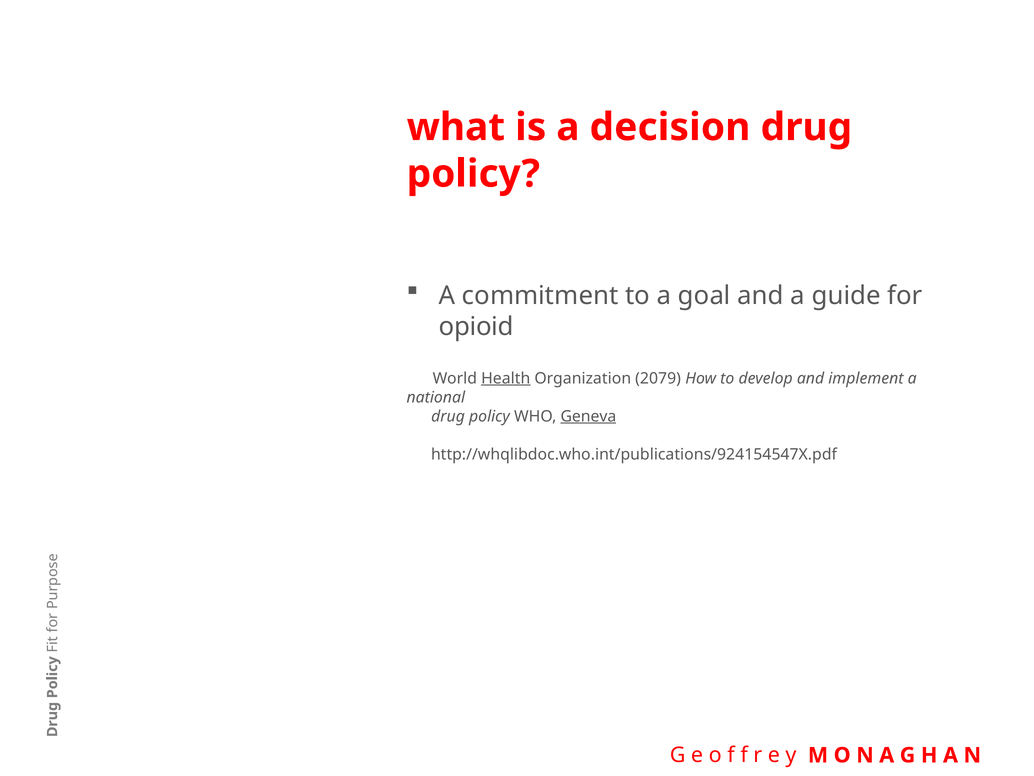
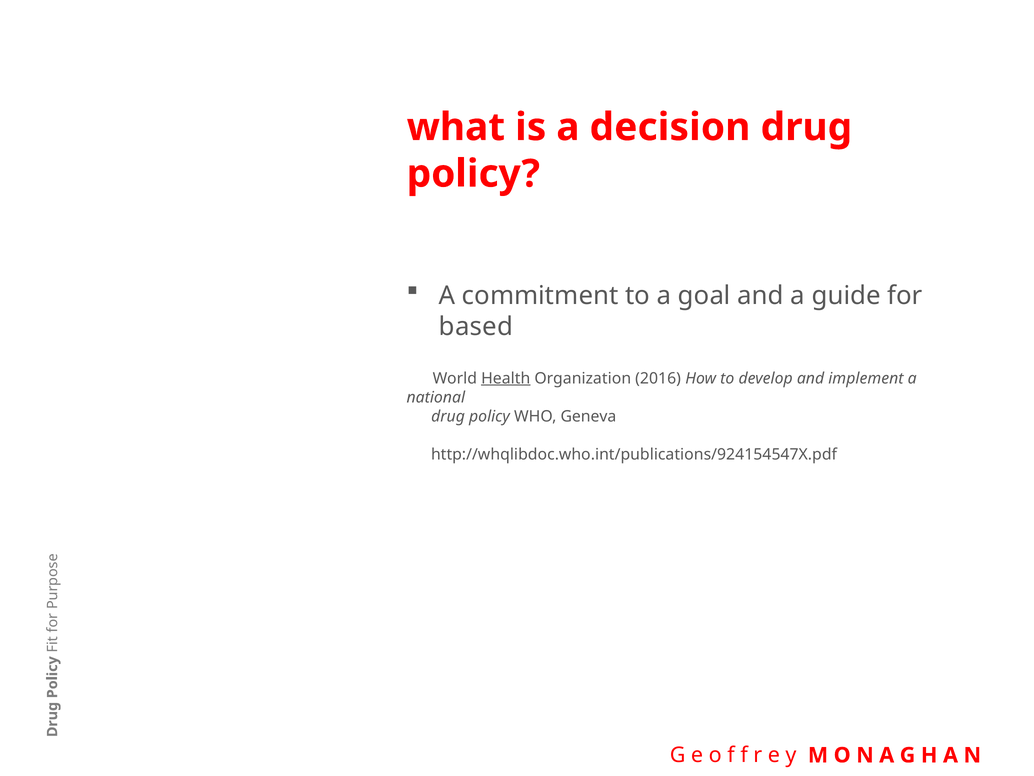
opioid: opioid -> based
2079: 2079 -> 2016
Geneva underline: present -> none
